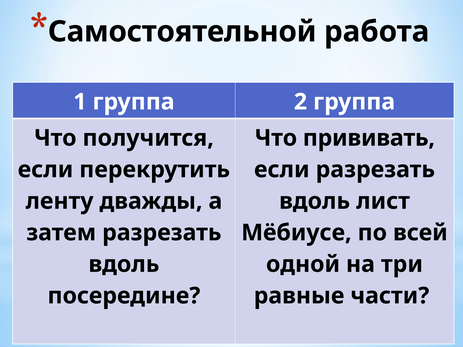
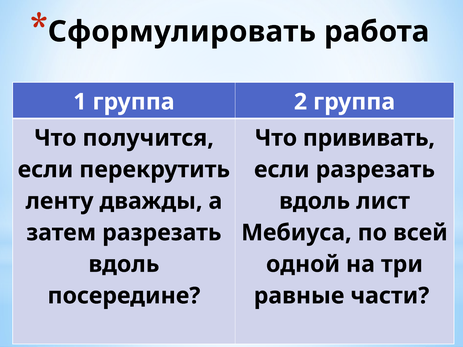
Самостоятельной: Самостоятельной -> Сформулировать
Мёбиусе: Мёбиусе -> Мебиуса
